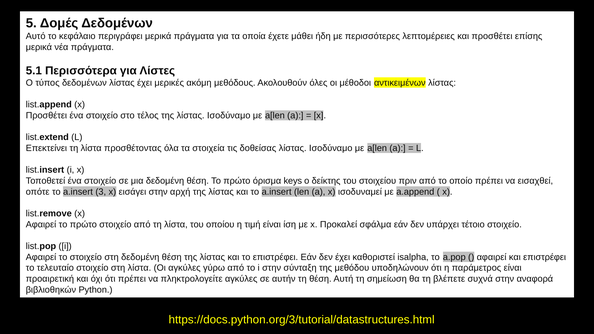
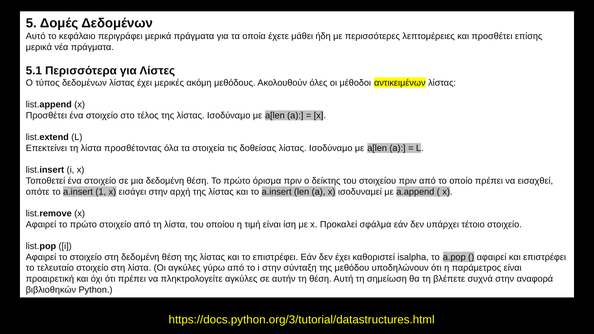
όρισμα keys: keys -> πριν
3: 3 -> 1
